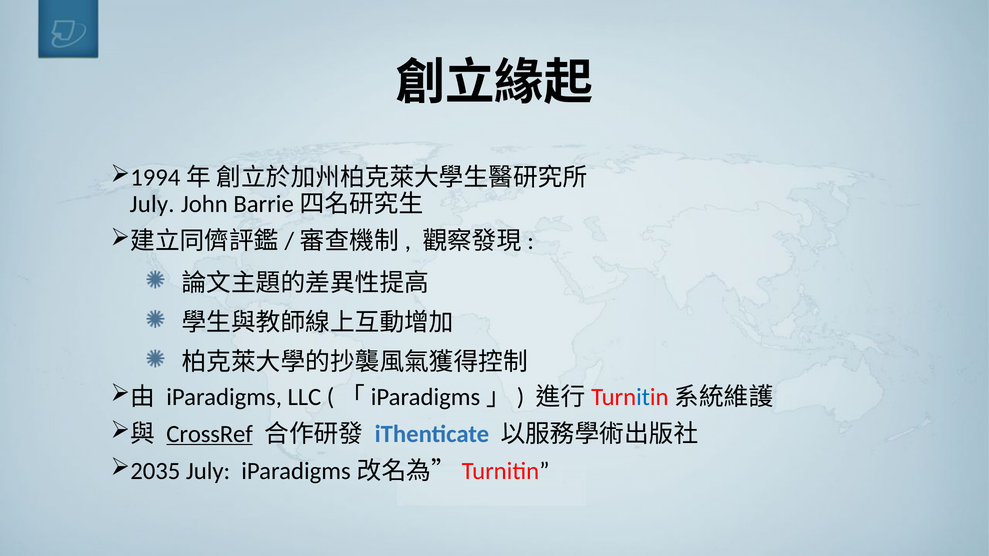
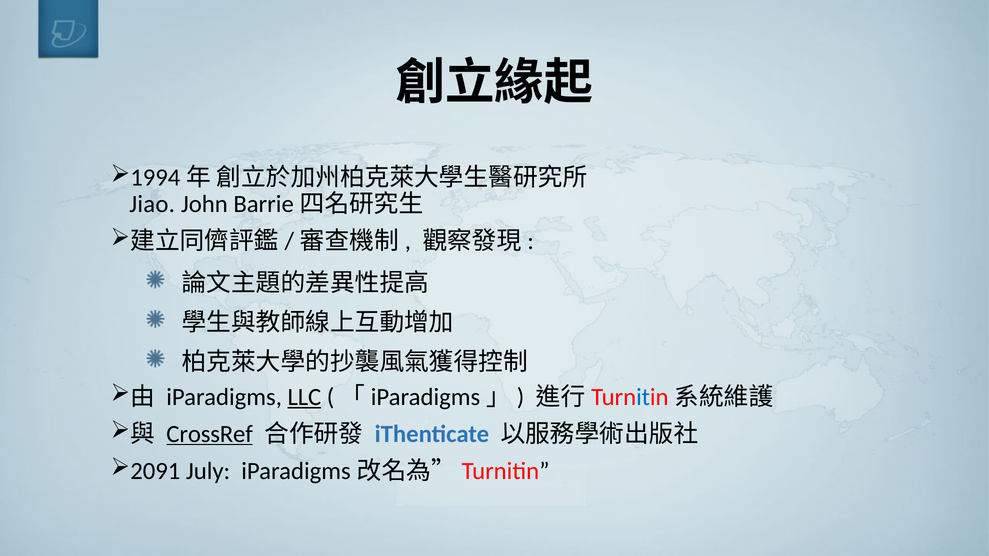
July at (152, 204): July -> Jiao
LLC underline: none -> present
2035: 2035 -> 2091
